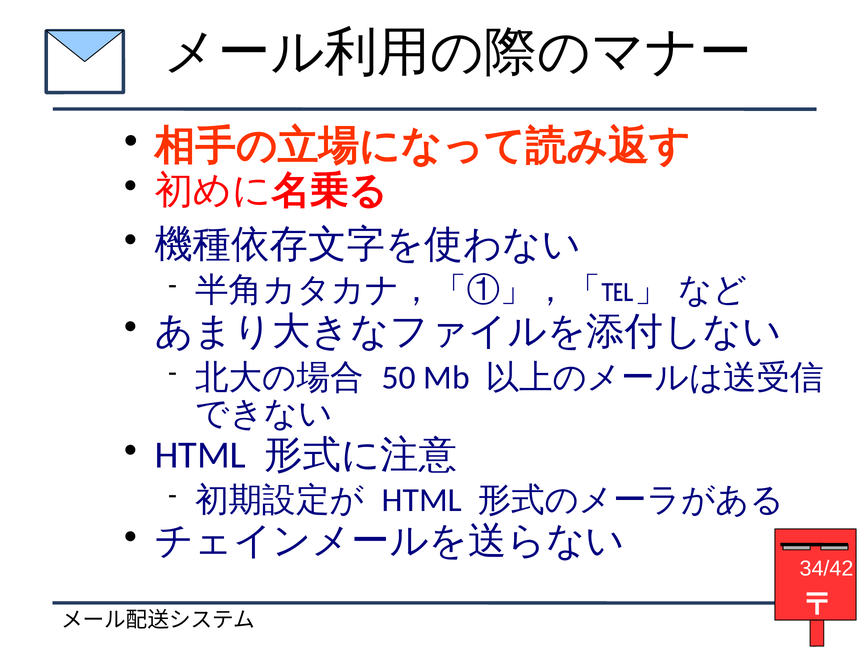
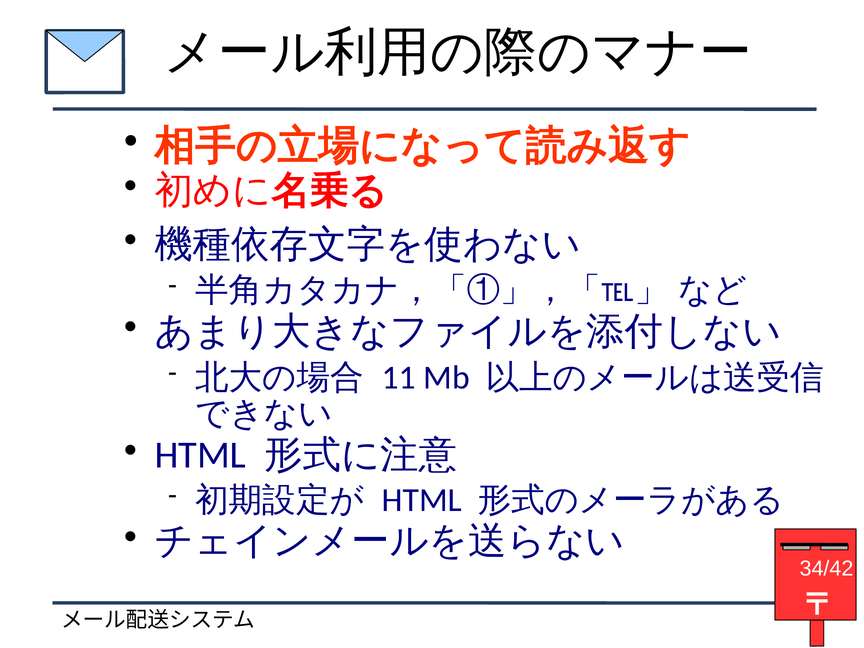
50: 50 -> 11
